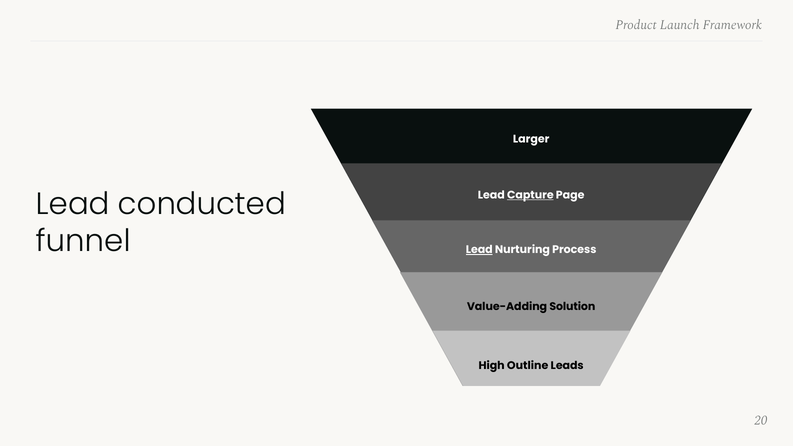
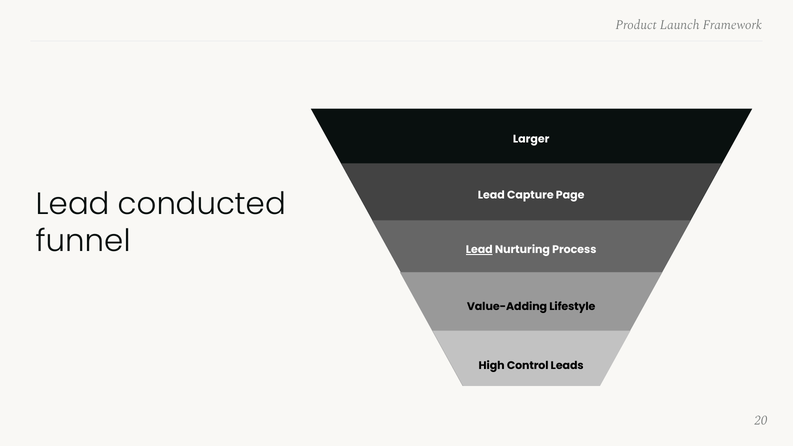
Capture underline: present -> none
Solution: Solution -> Lifestyle
Outline: Outline -> Control
